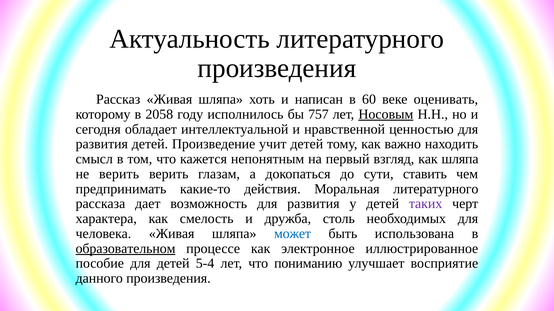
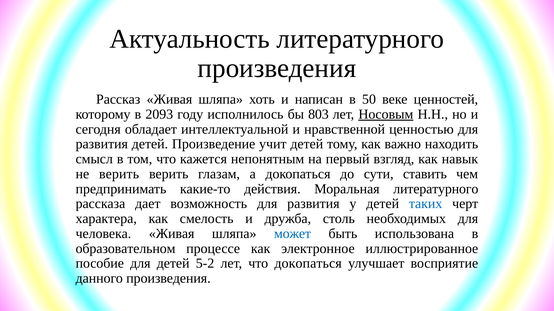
60: 60 -> 50
оценивать: оценивать -> ценностей
2058: 2058 -> 2093
757: 757 -> 803
как шляпа: шляпа -> навык
таких colour: purple -> blue
образовательном underline: present -> none
5-4: 5-4 -> 5-2
что пониманию: пониманию -> докопаться
